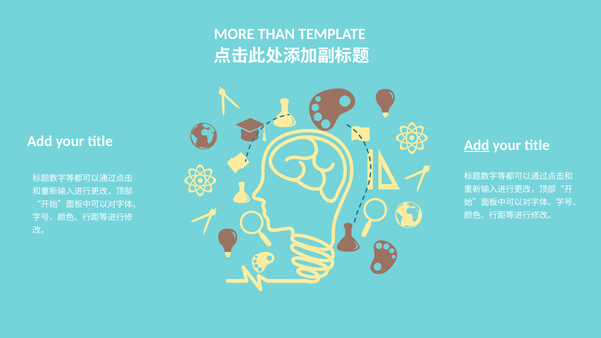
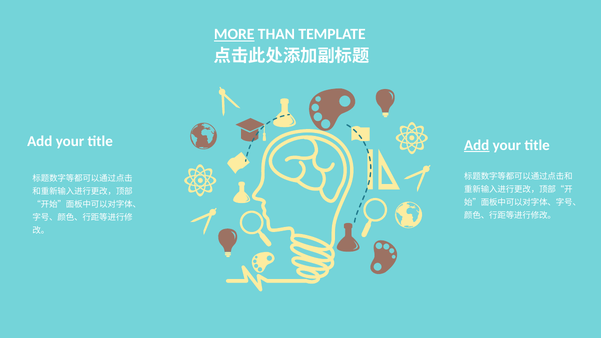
MORE underline: none -> present
